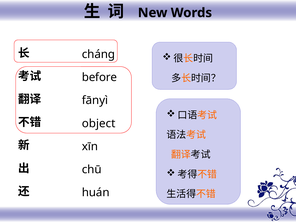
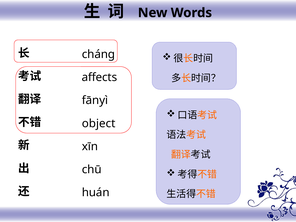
before: before -> affects
